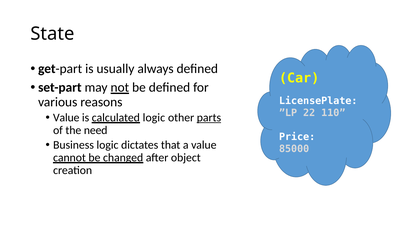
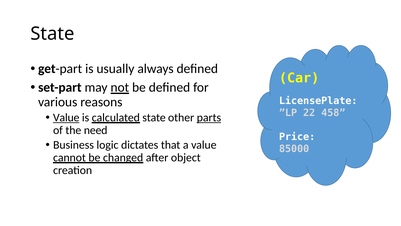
110: 110 -> 458
Value at (66, 117) underline: none -> present
calculated logic: logic -> state
